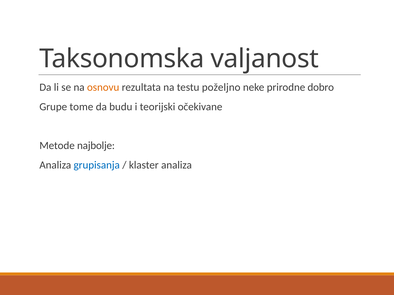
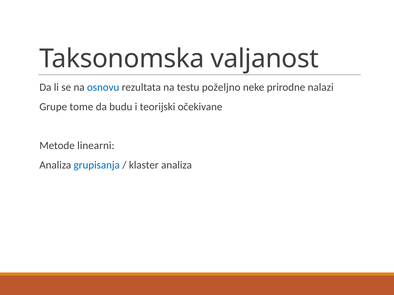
osnovu colour: orange -> blue
dobro: dobro -> nalazi
najbolje: najbolje -> linearni
